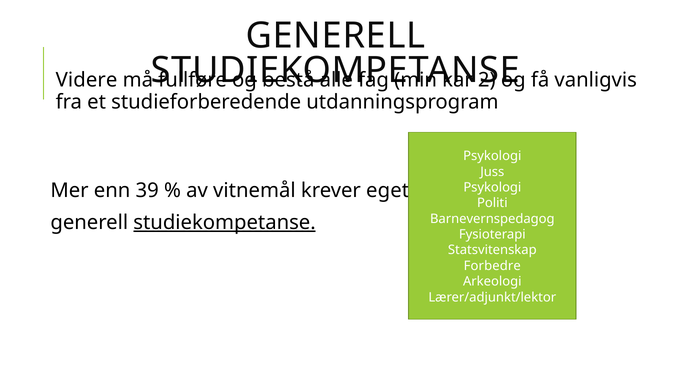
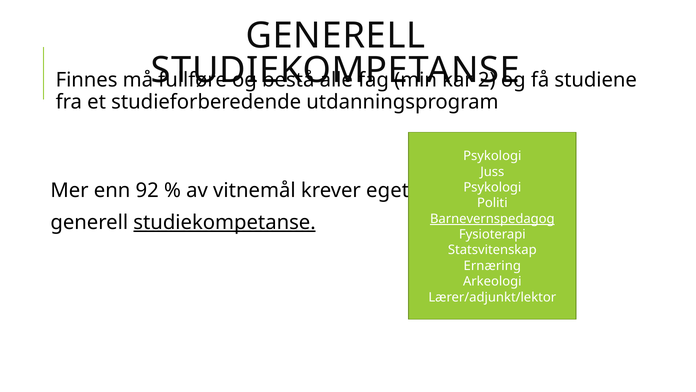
Videre: Videre -> Finnes
vanligvis: vanligvis -> studiene
39: 39 -> 92
Barnevernspedagog underline: none -> present
Forbedre: Forbedre -> Ernæring
